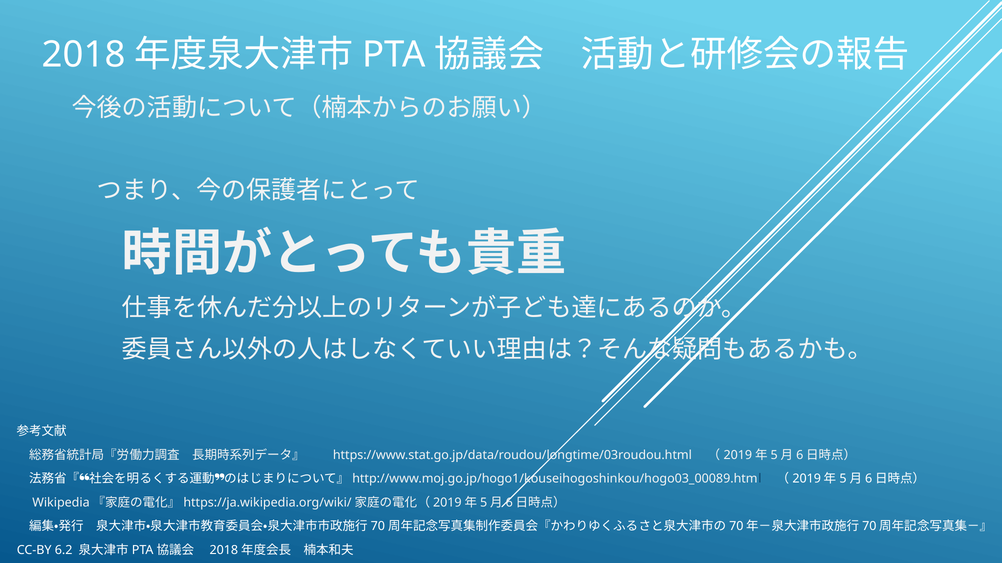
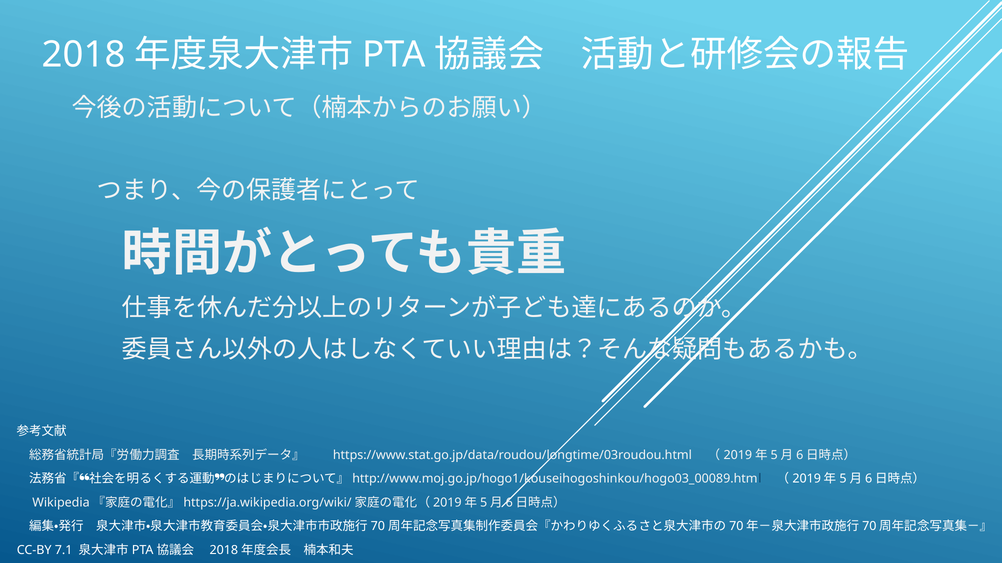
6.2: 6.2 -> 7.1
